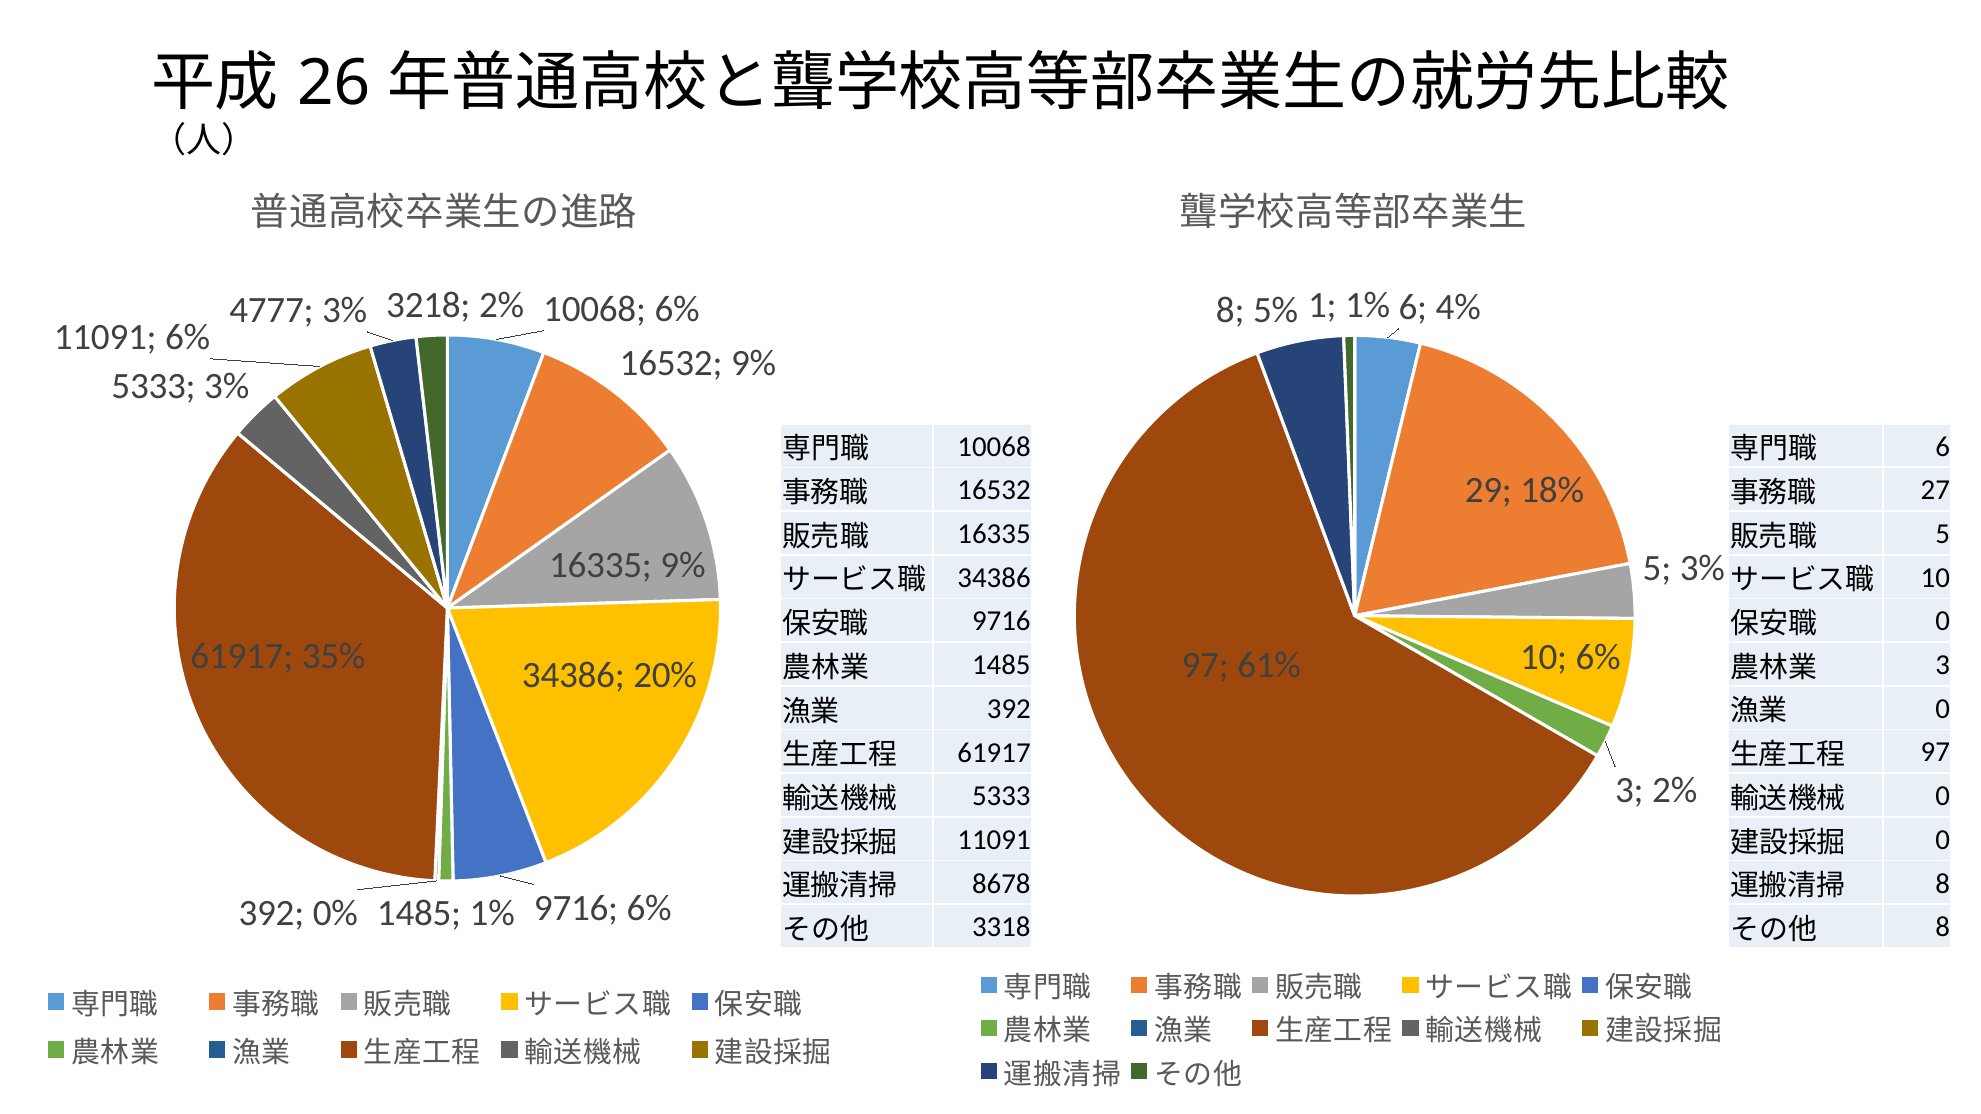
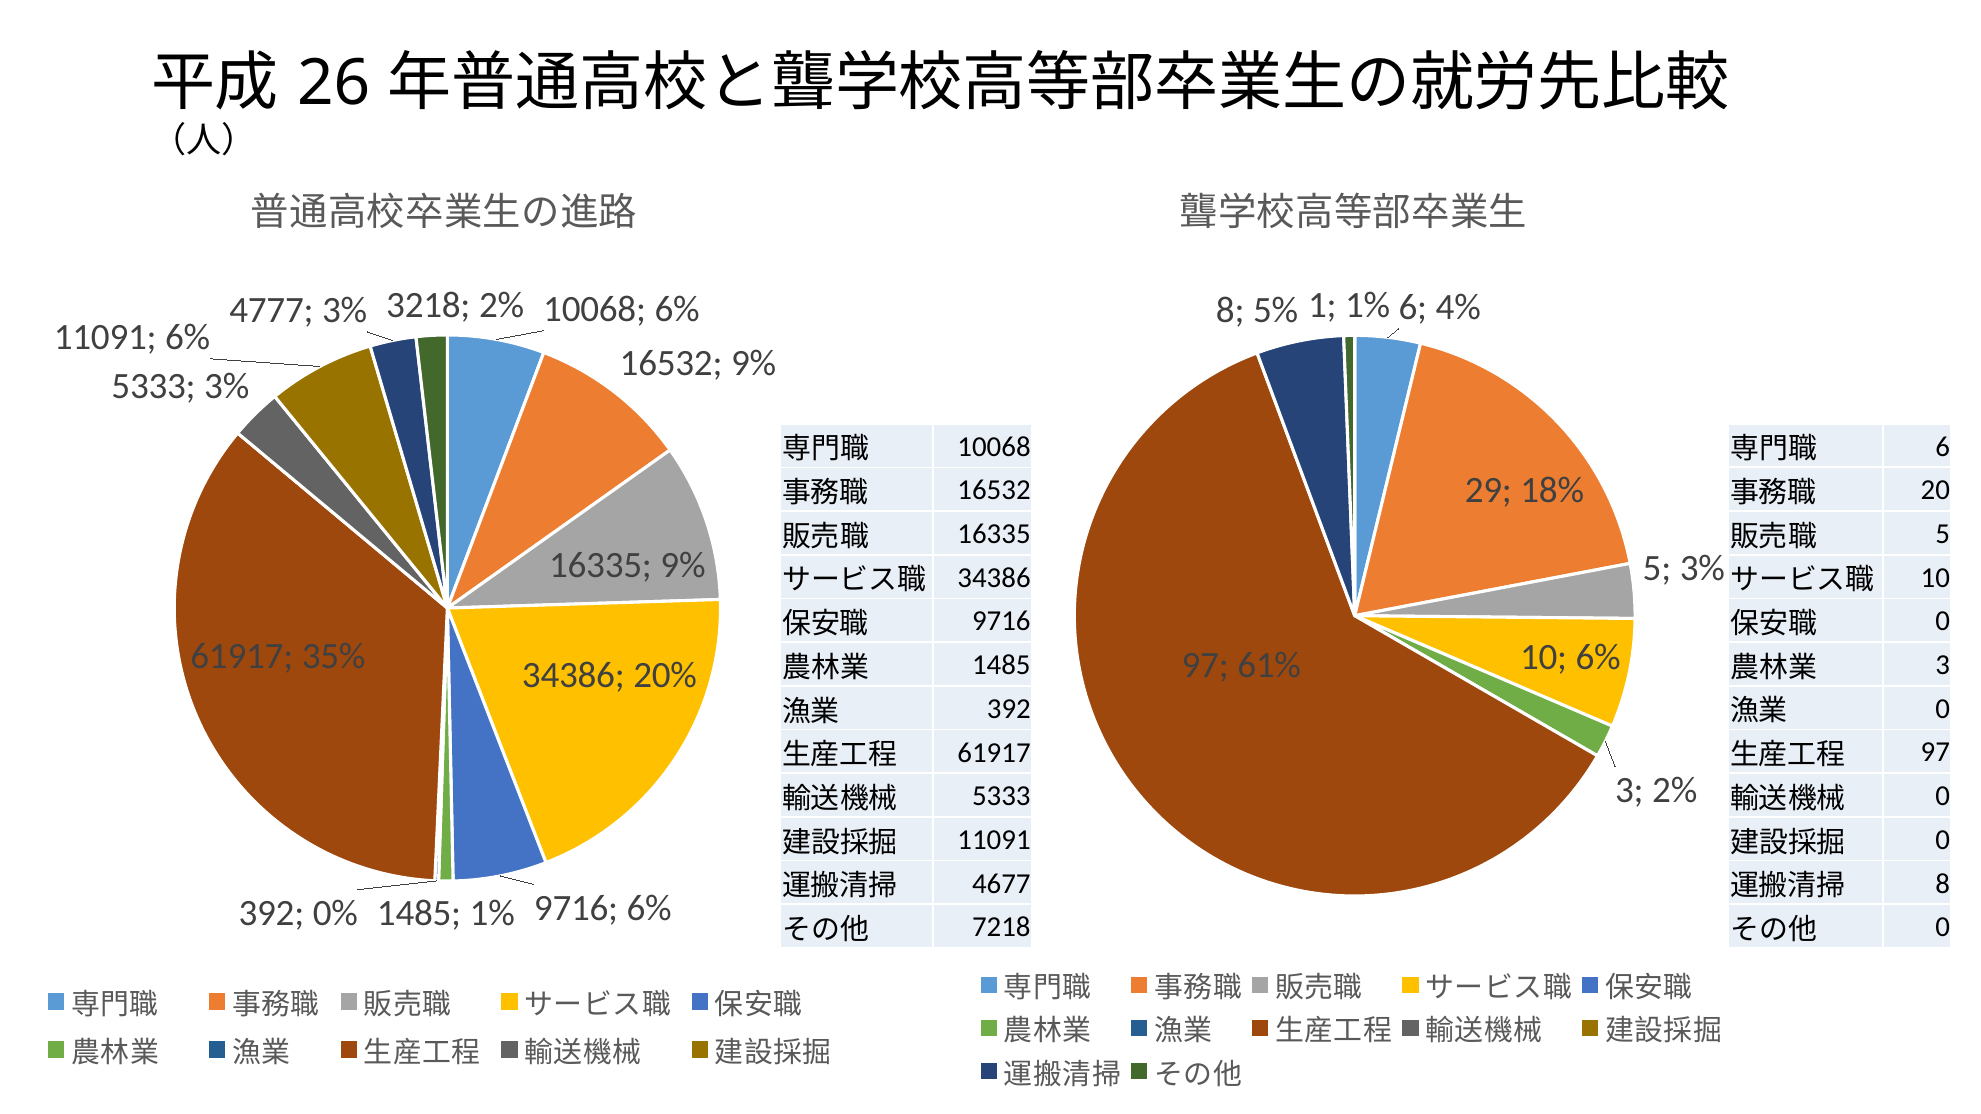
27: 27 -> 20
8678: 8678 -> 4677
3318: 3318 -> 7218
8 at (1943, 927): 8 -> 0
